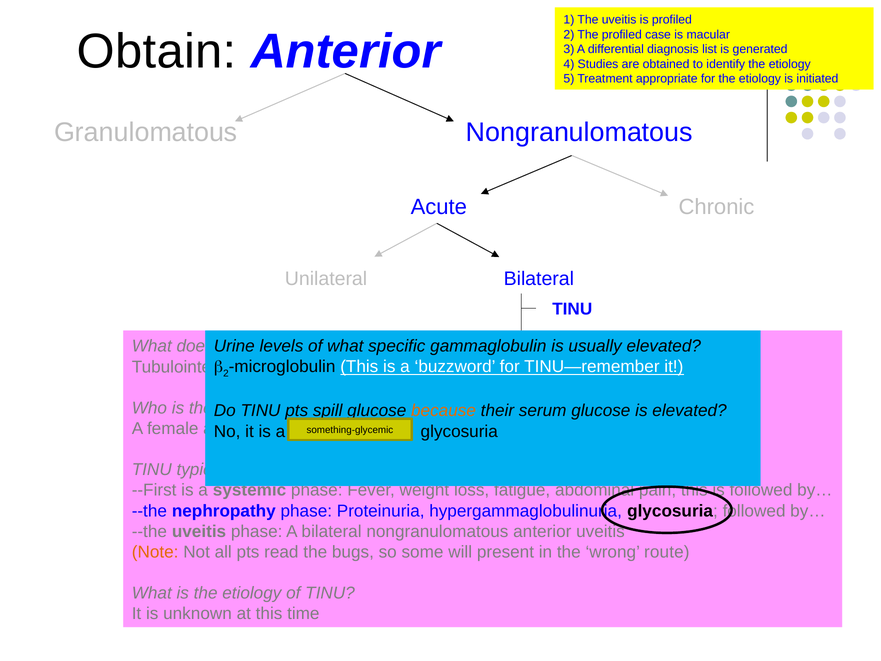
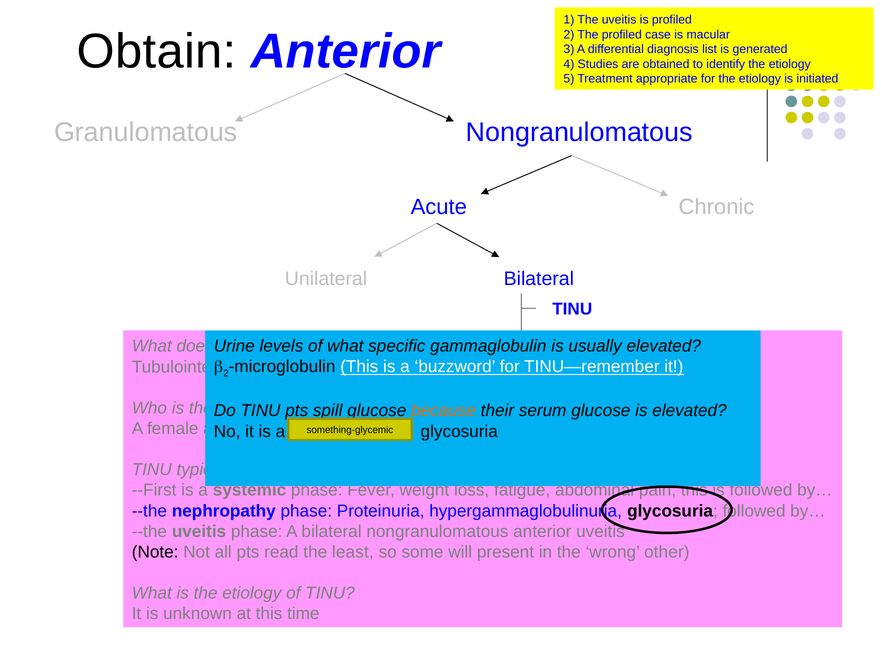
Note colour: orange -> black
bugs: bugs -> least
route: route -> other
